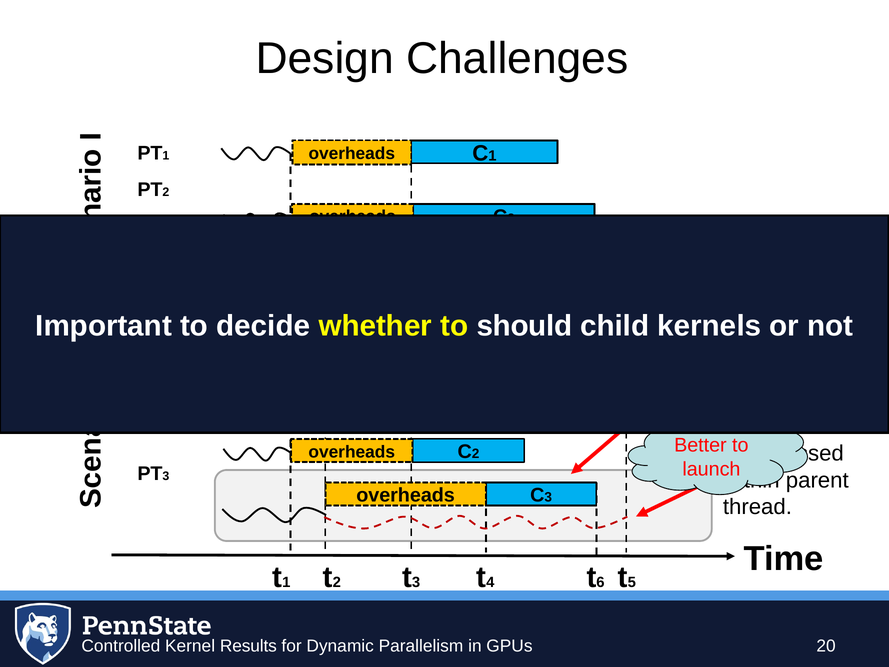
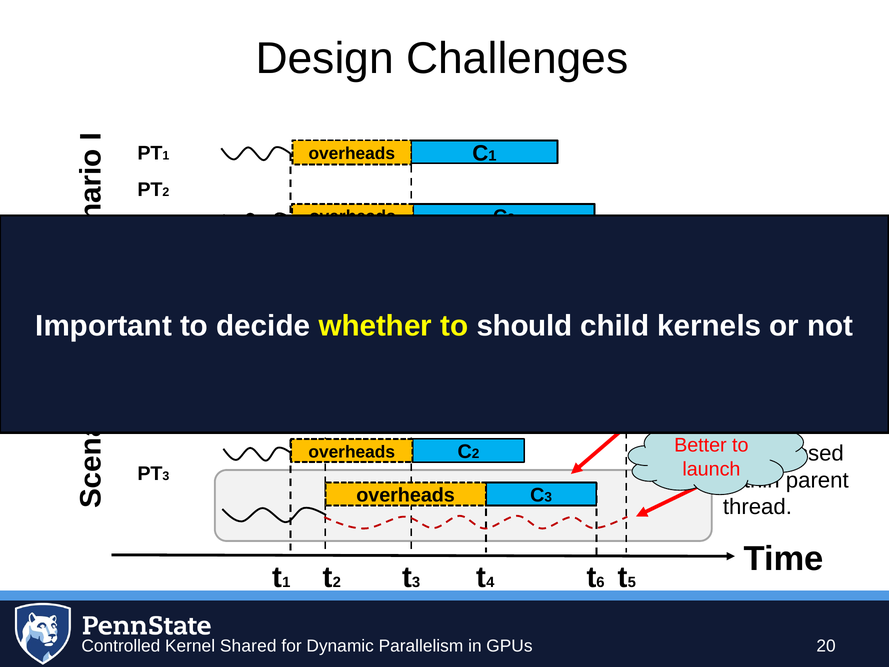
Results: Results -> Shared
